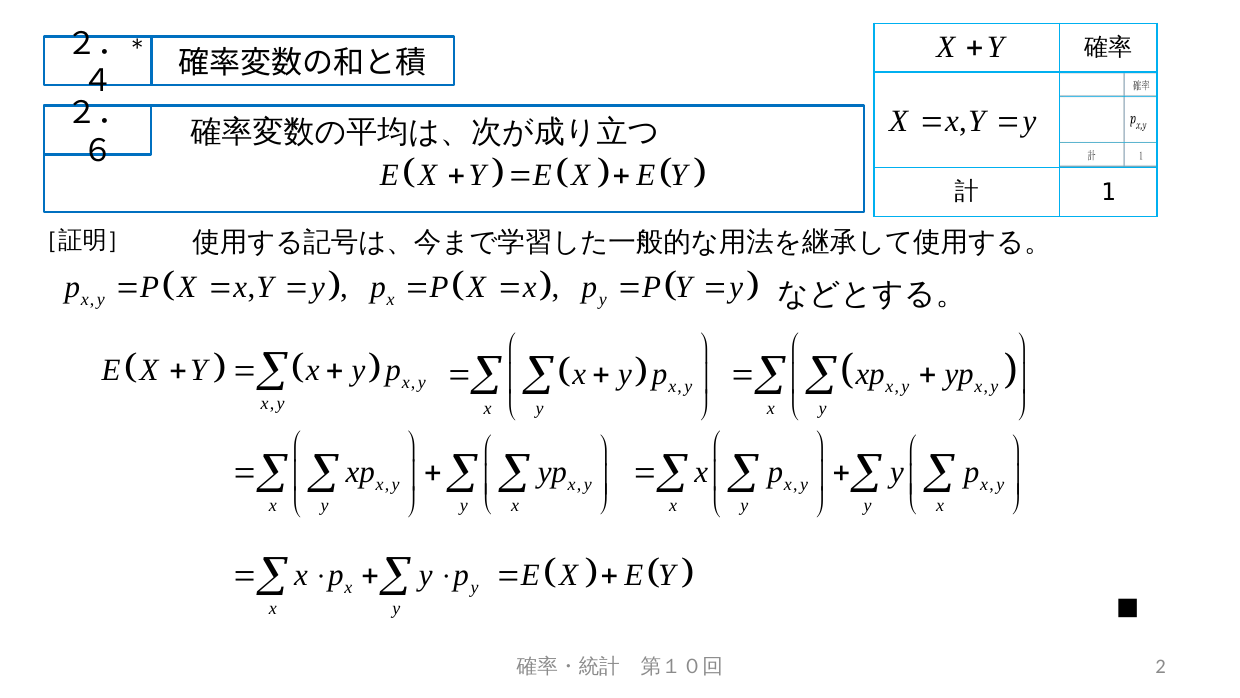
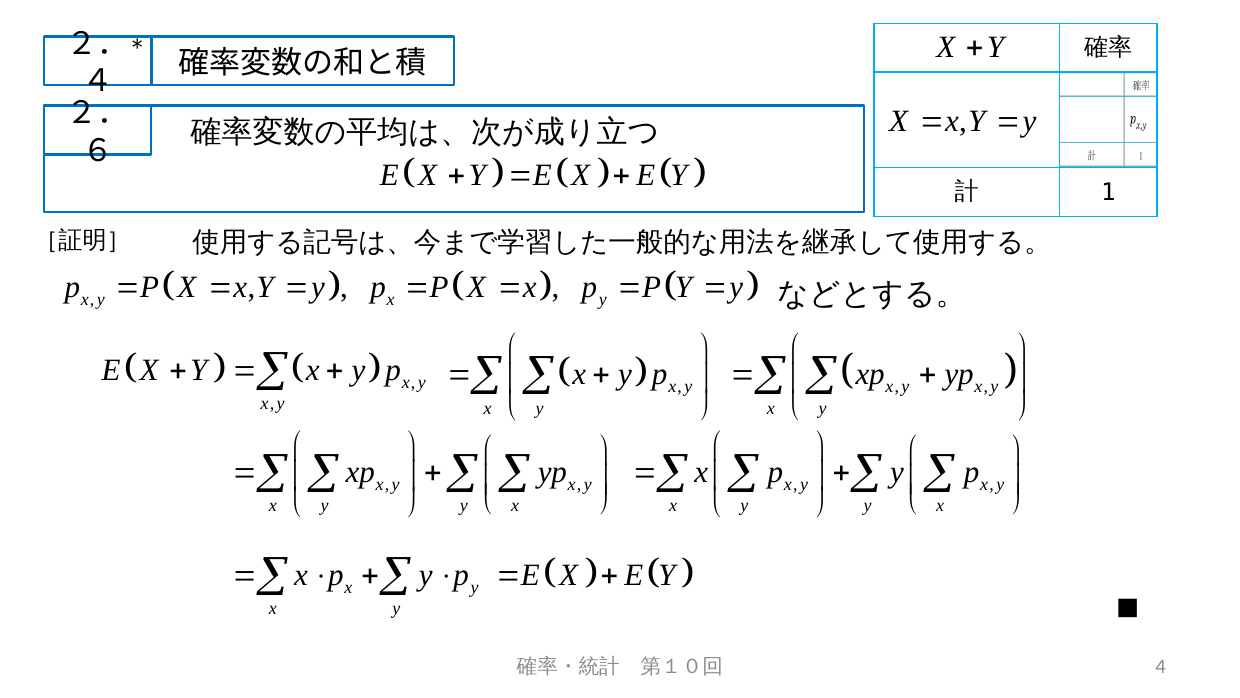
2: 2 -> 4
